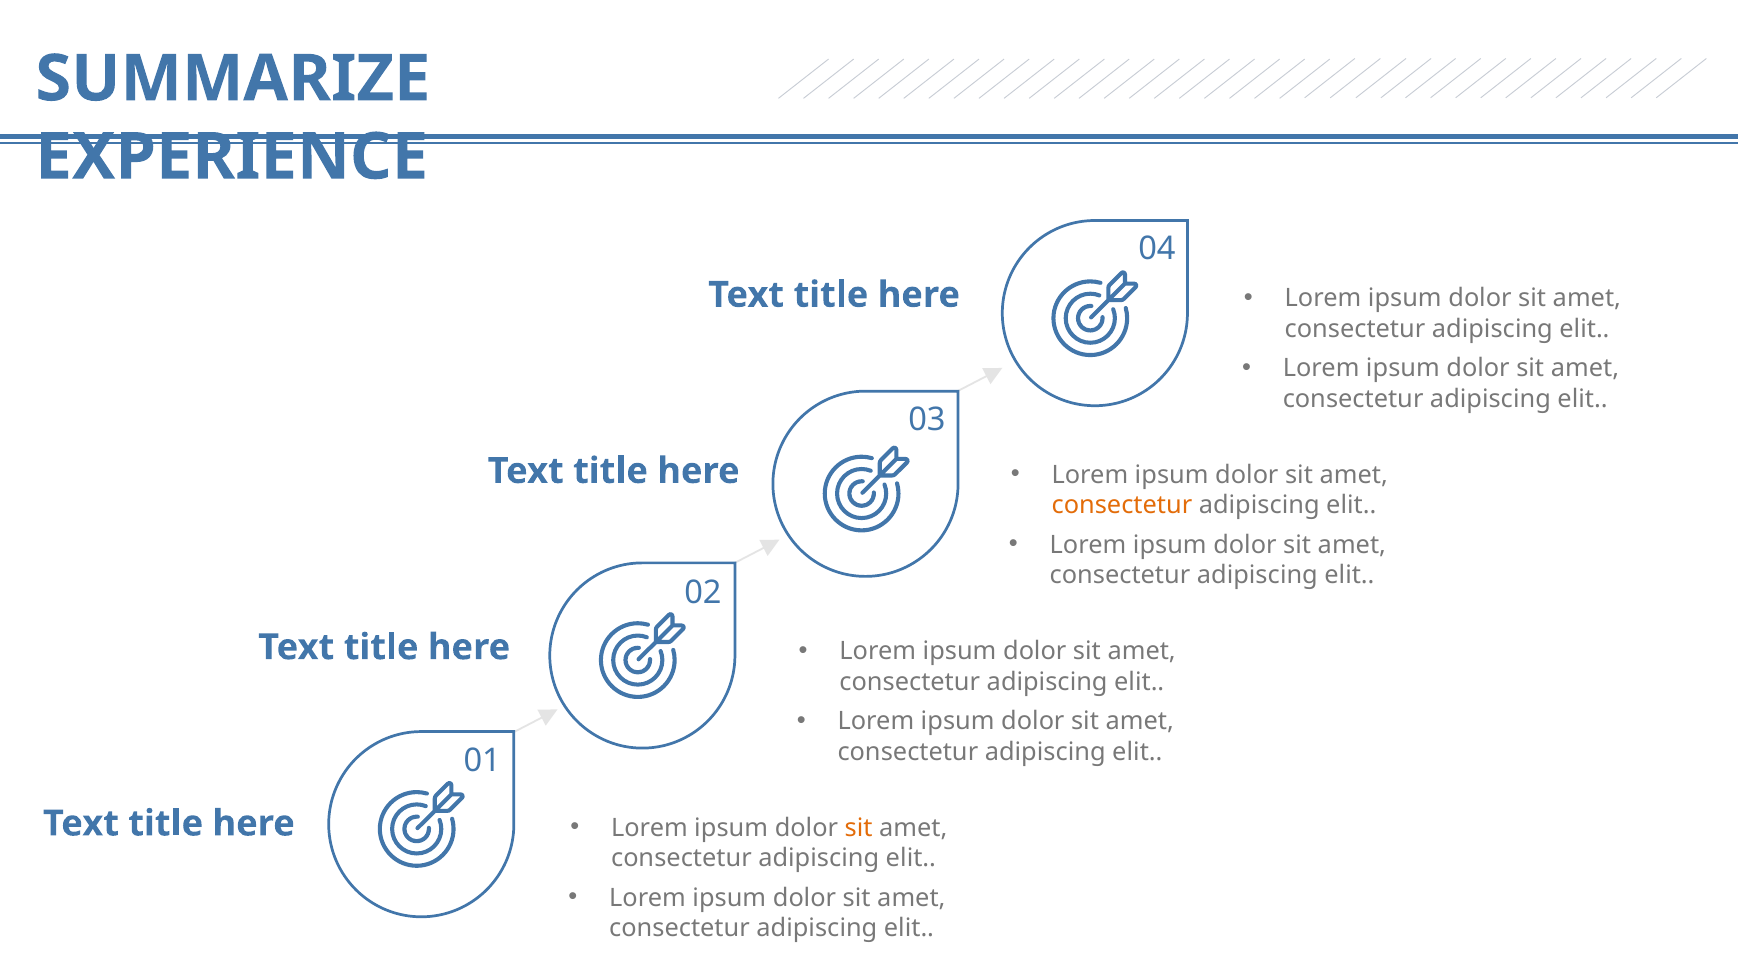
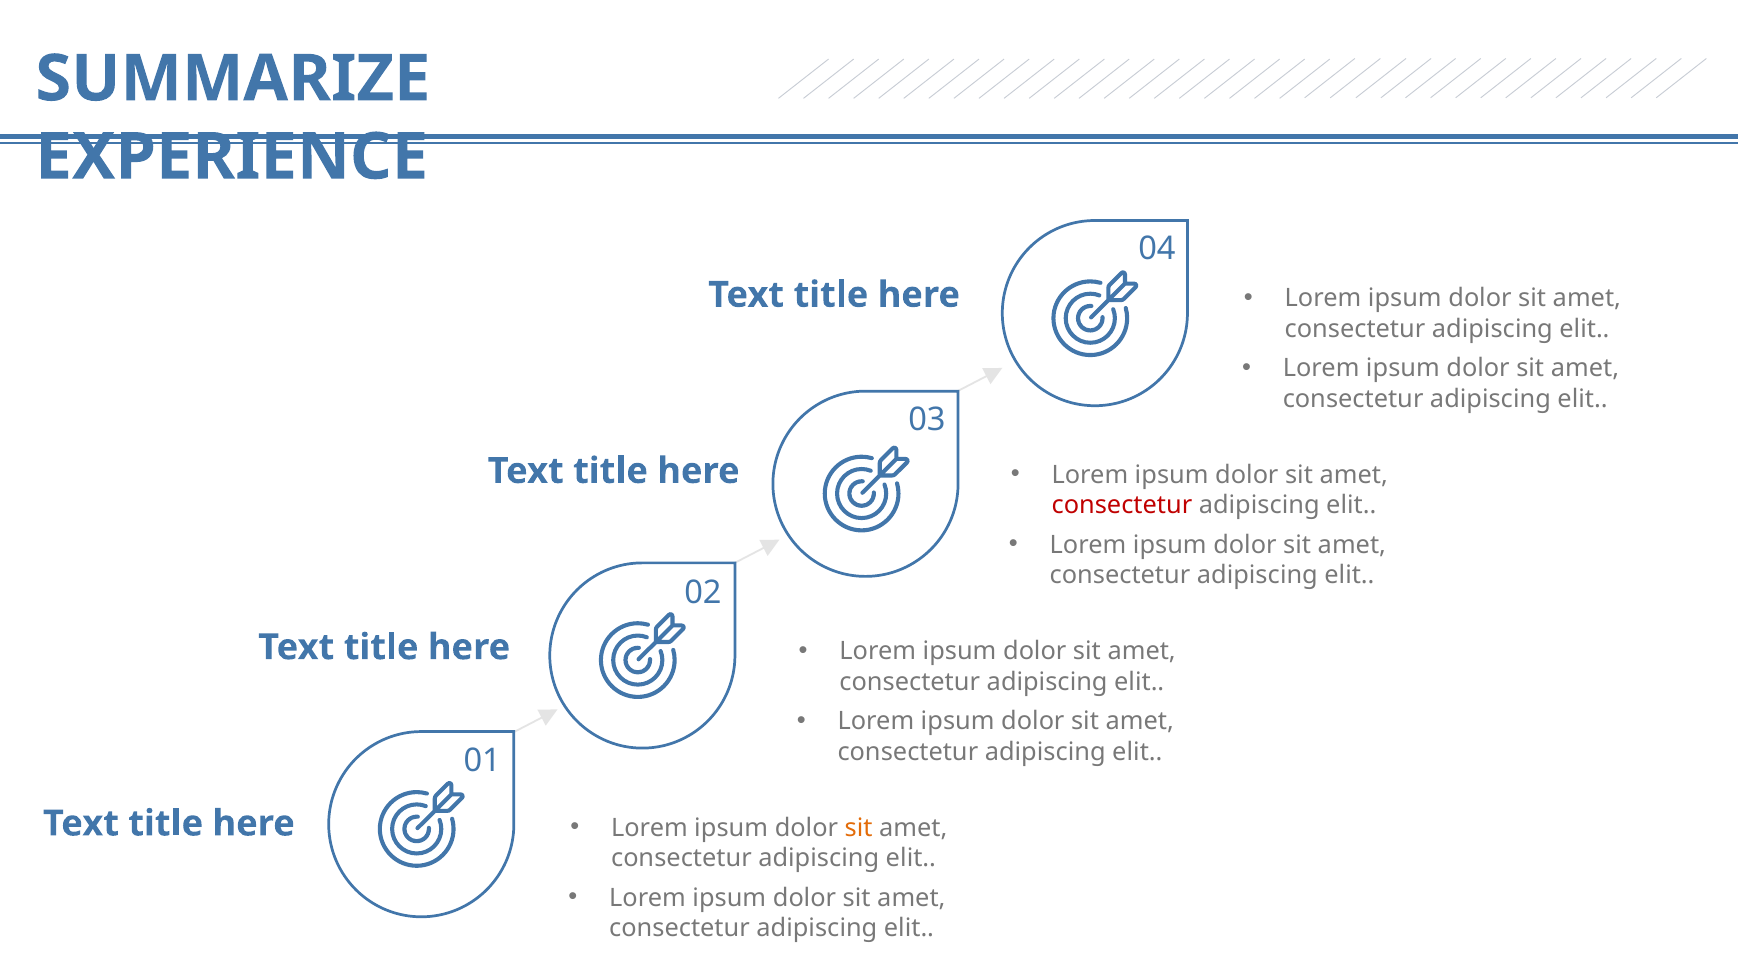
consectetur at (1122, 505) colour: orange -> red
